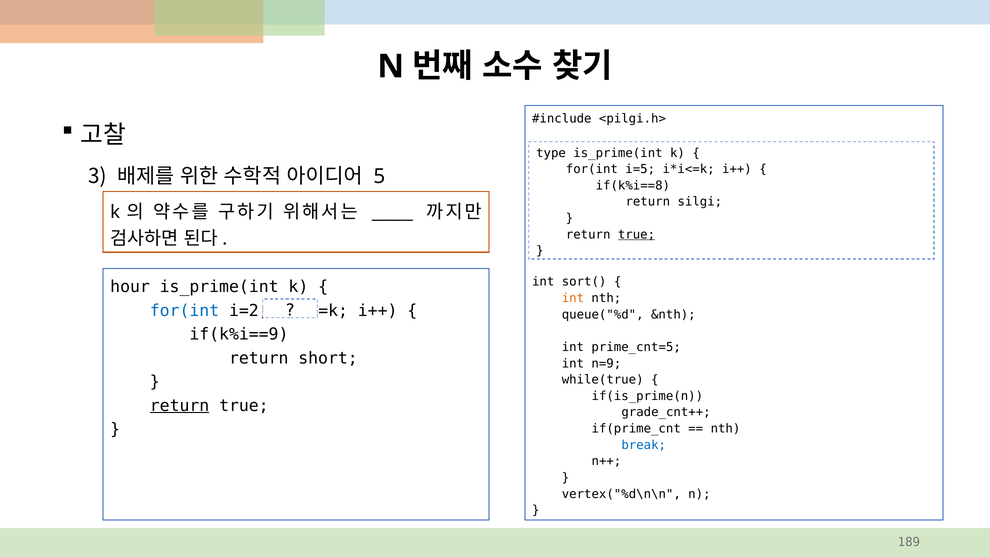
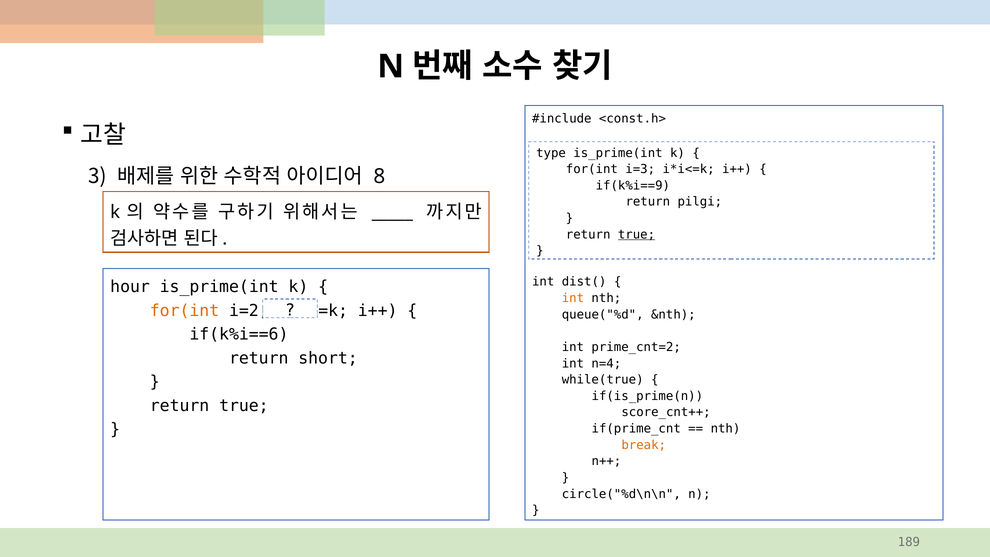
<pilgi.h>: <pilgi.h> -> <const.h>
i=5: i=5 -> i=3
5: 5 -> 8
if(k%i==8: if(k%i==8 -> if(k%i==9
silgi: silgi -> pilgi
sort(: sort( -> dist(
for(int at (185, 311) colour: blue -> orange
if(k%i==9: if(k%i==9 -> if(k%i==6
prime_cnt=5: prime_cnt=5 -> prime_cnt=2
n=9: n=9 -> n=4
return at (180, 406) underline: present -> none
grade_cnt++: grade_cnt++ -> score_cnt++
break colour: blue -> orange
vertex("%d\n\n: vertex("%d\n\n -> circle("%d\n\n
